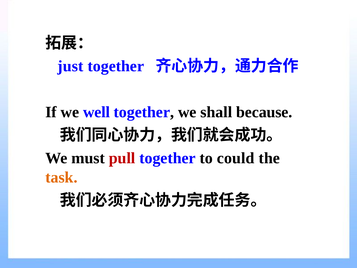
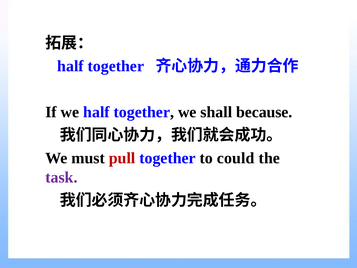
just at (70, 66): just -> half
we well: well -> half
task colour: orange -> purple
